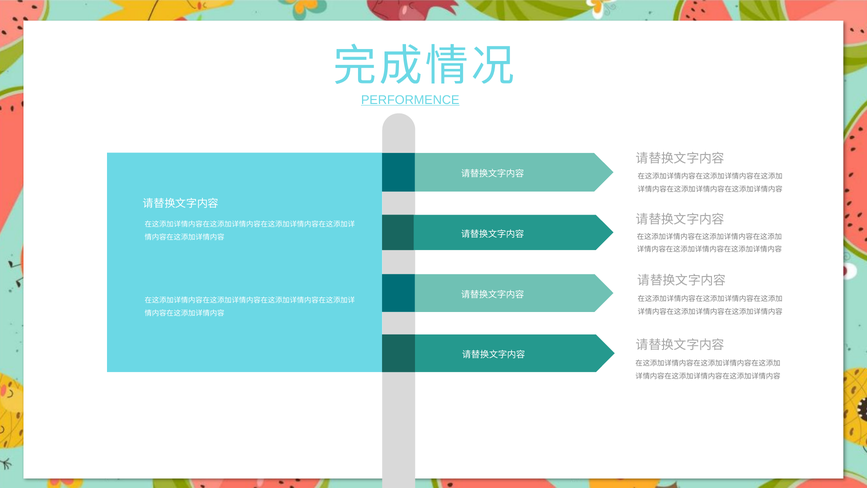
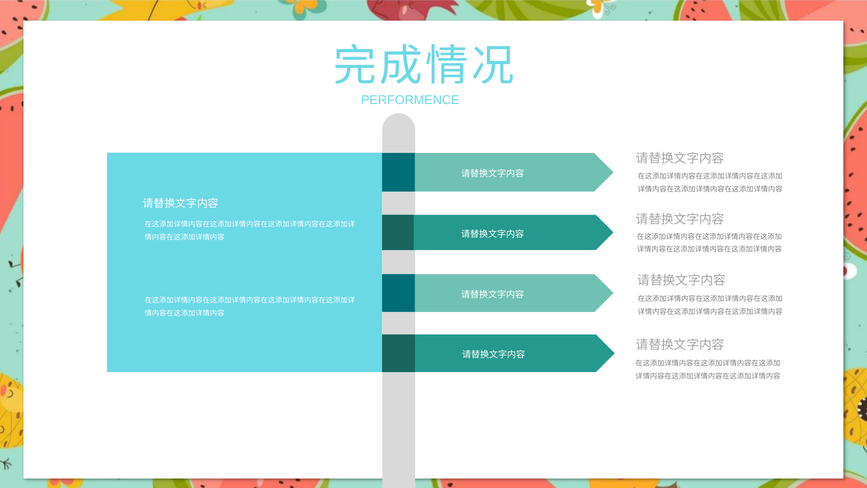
PERFORMENCE underline: present -> none
